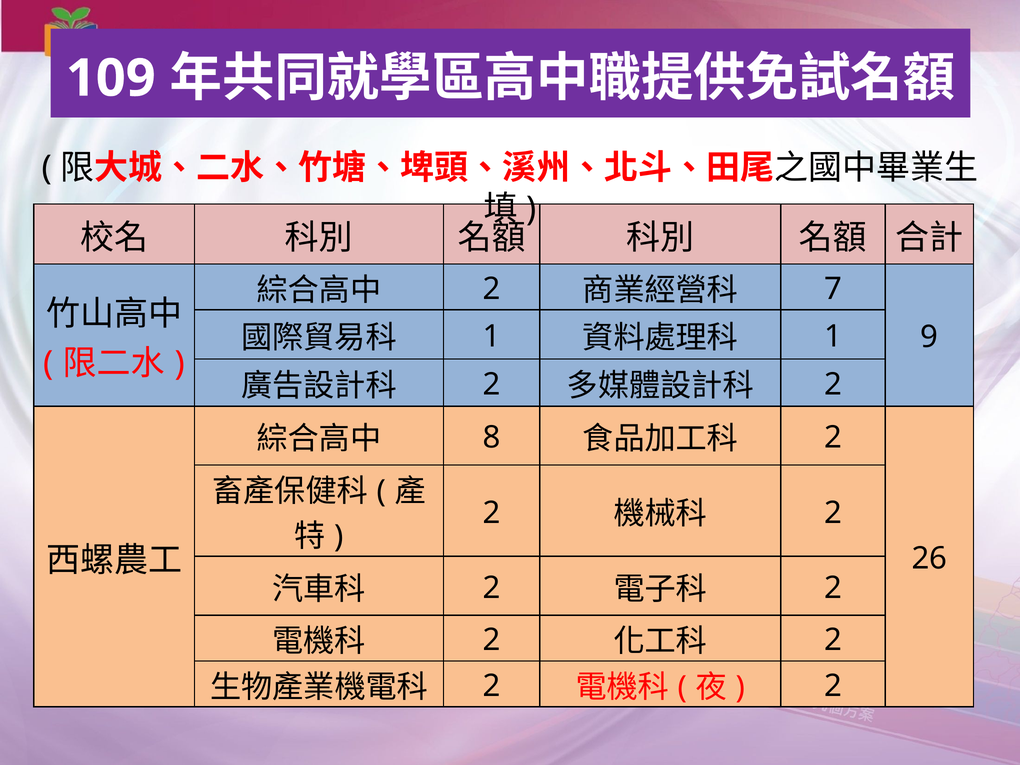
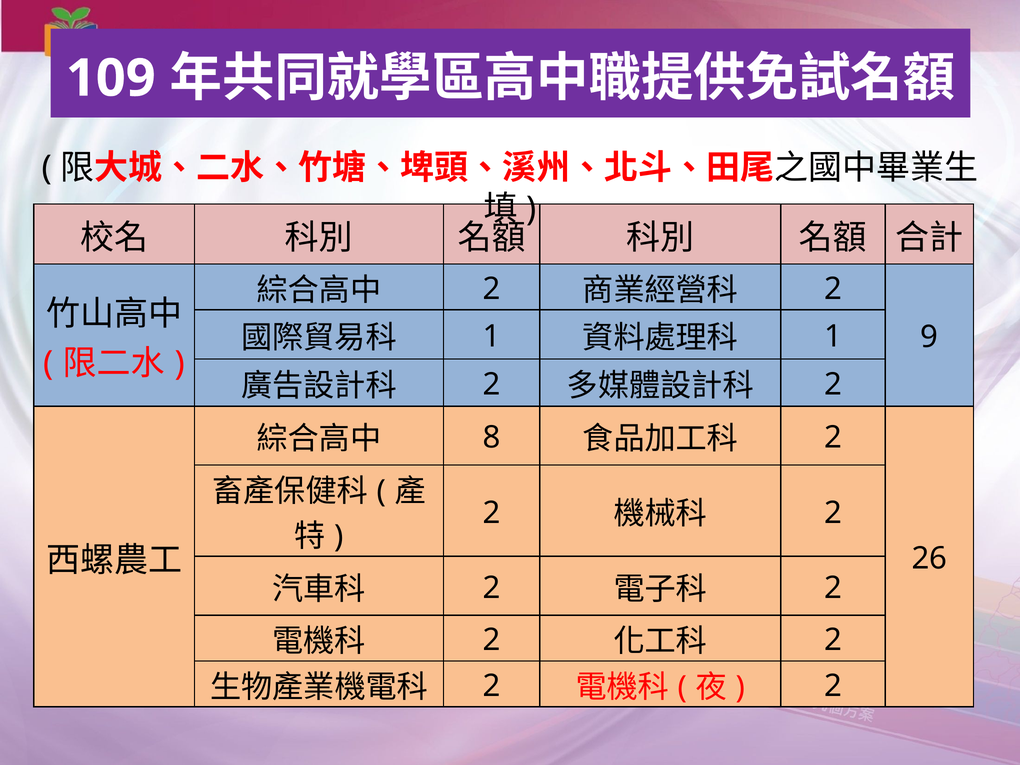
7 at (833, 289): 7 -> 2
